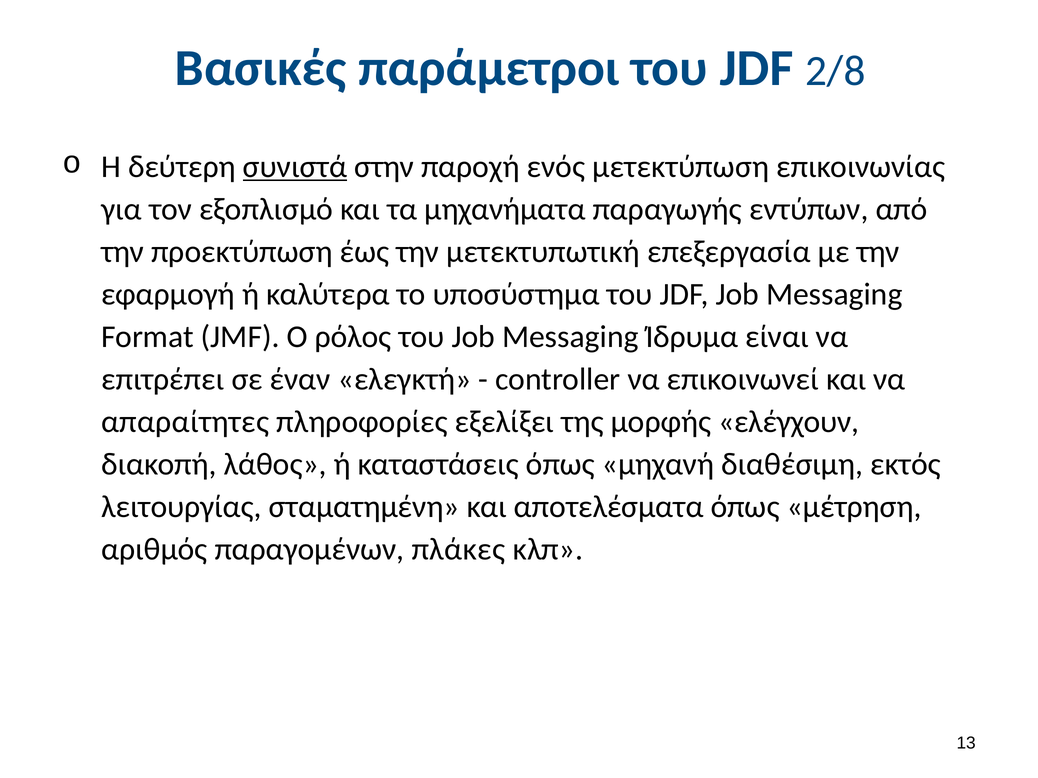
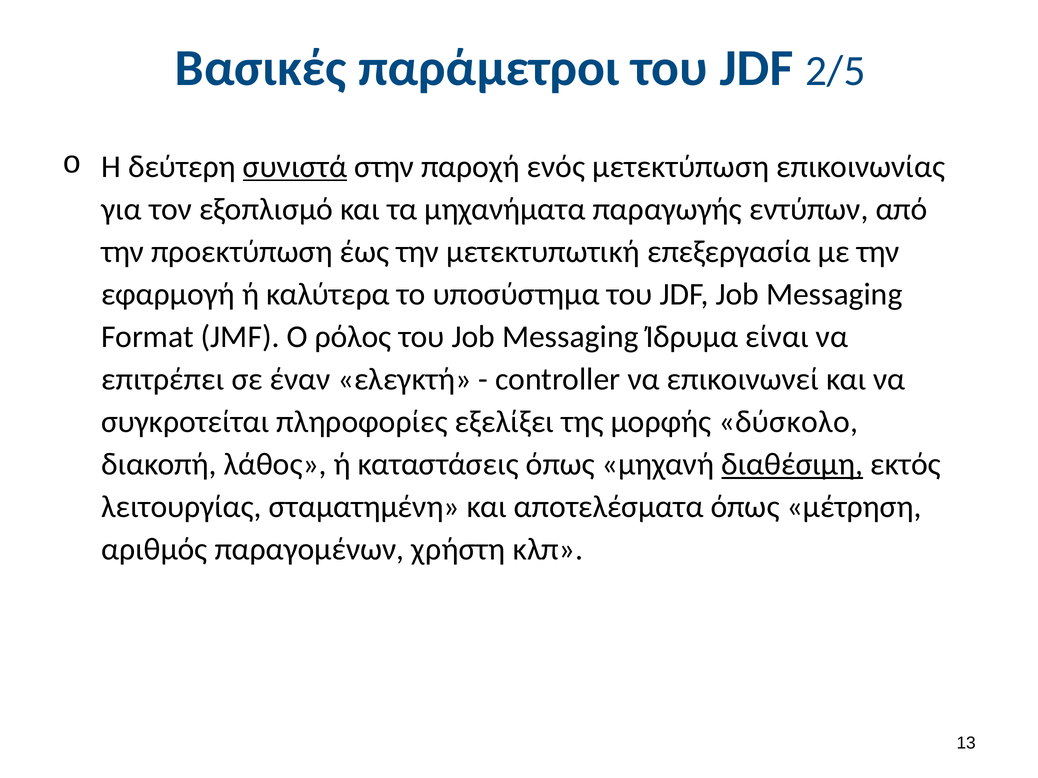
2/8: 2/8 -> 2/5
απαραίτητες: απαραίτητες -> συγκροτείται
ελέγχουν: ελέγχουν -> δύσκολο
διαθέσιμη underline: none -> present
πλάκες: πλάκες -> χρήστη
